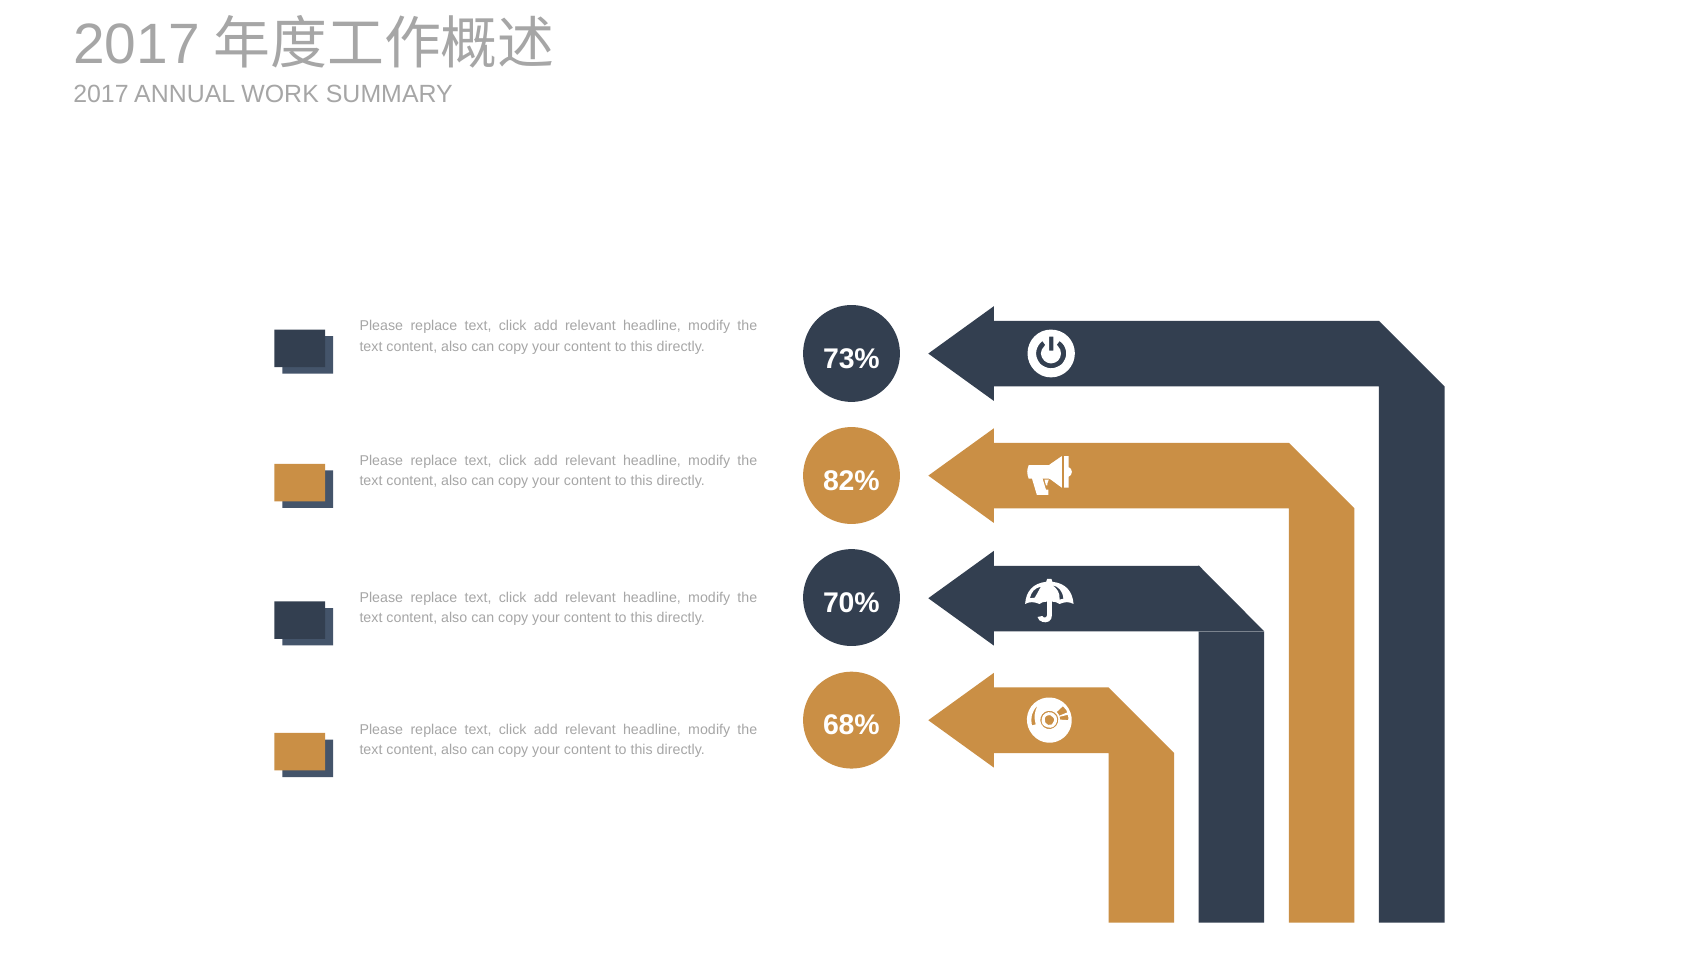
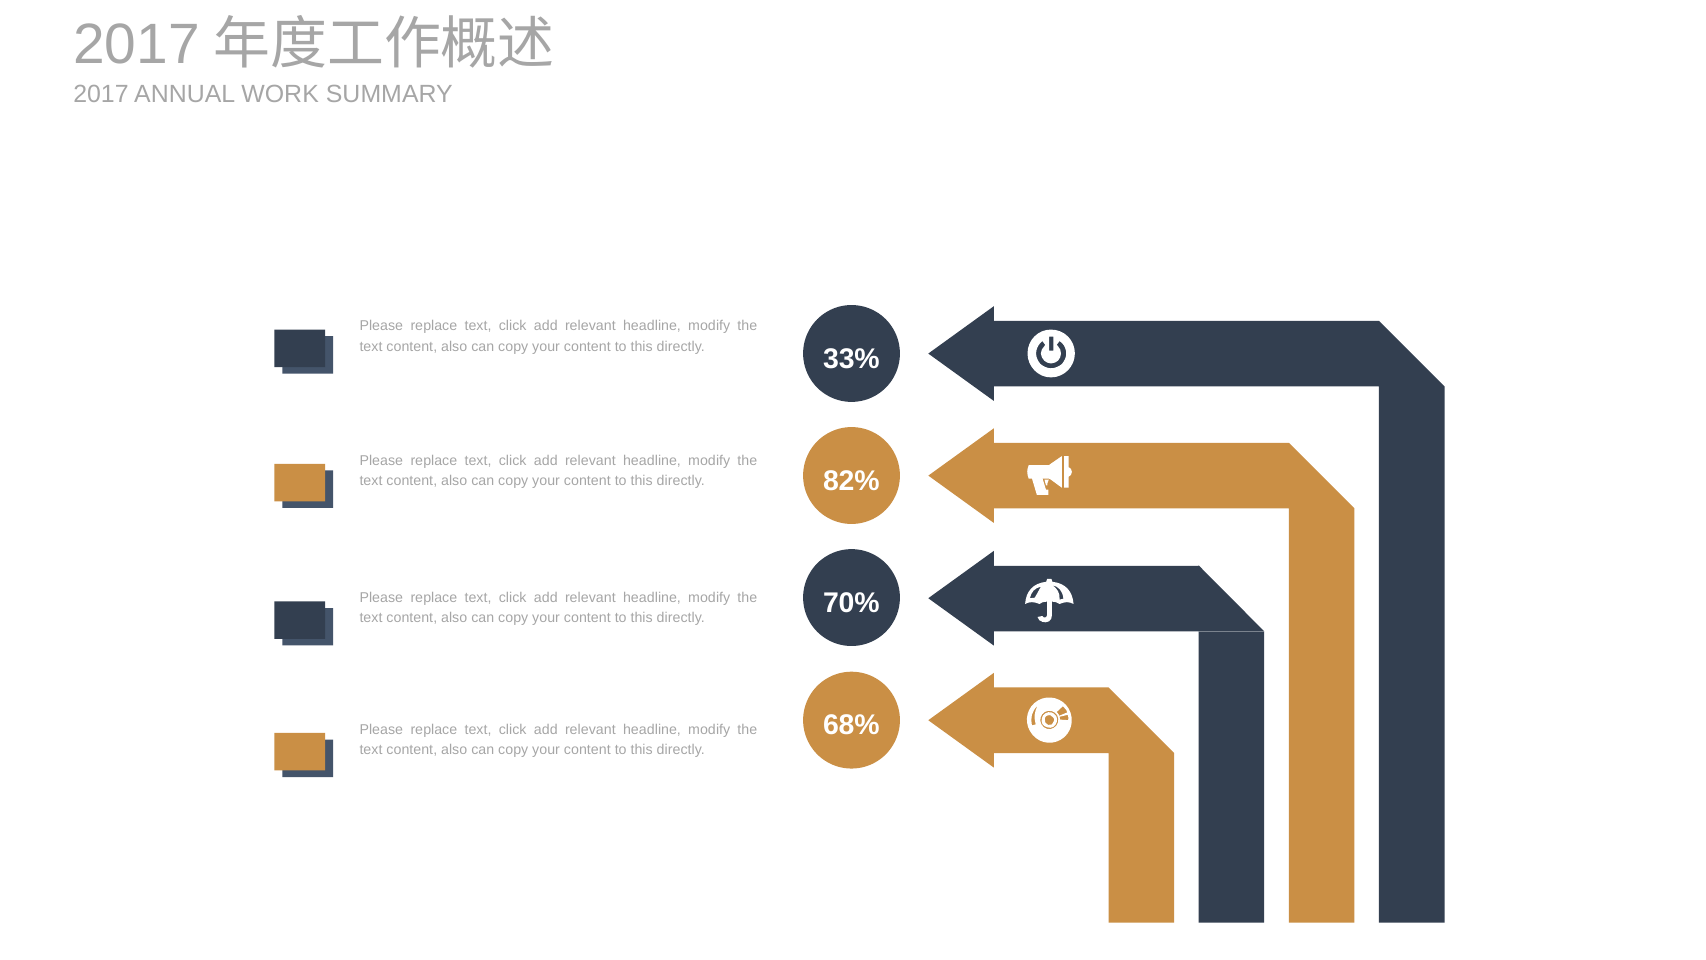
73%: 73% -> 33%
